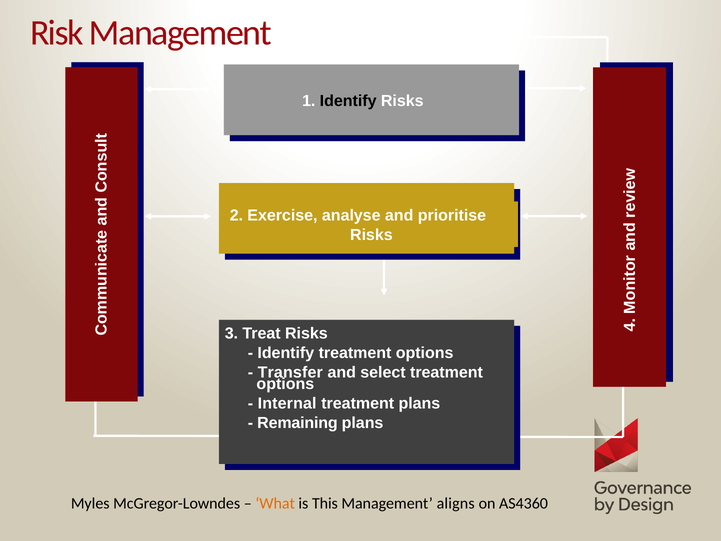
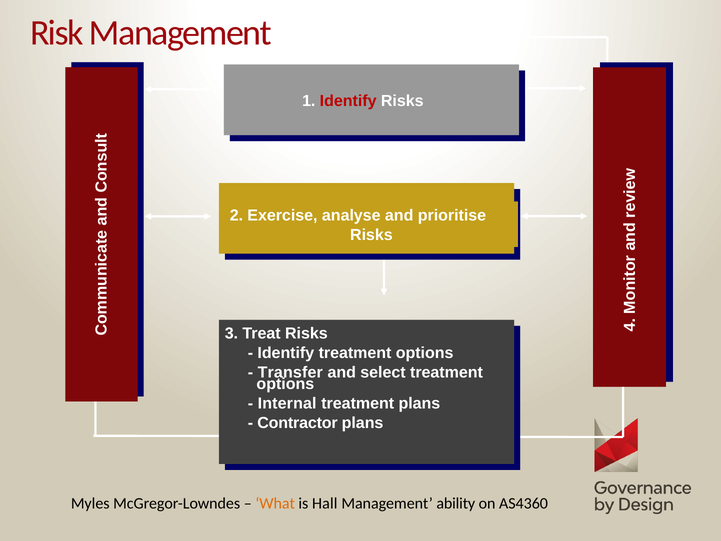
Identify at (348, 101) colour: black -> red
Remaining: Remaining -> Contractor
This: This -> Hall
aligns: aligns -> ability
